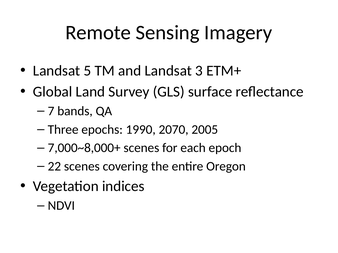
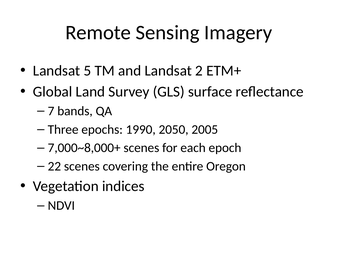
3: 3 -> 2
2070: 2070 -> 2050
